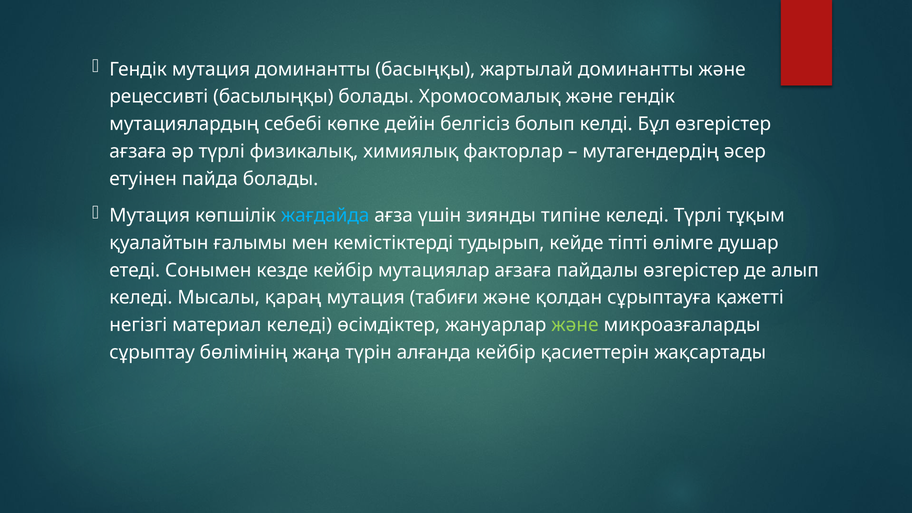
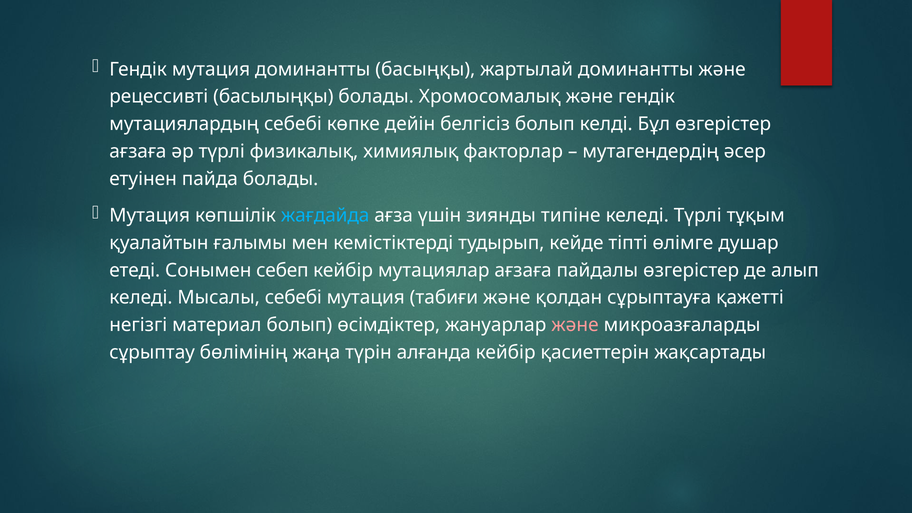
кезде: кезде -> себеп
Мысалы қараң: қараң -> себебі
материал келеді: келеді -> болып
және at (575, 325) colour: light green -> pink
